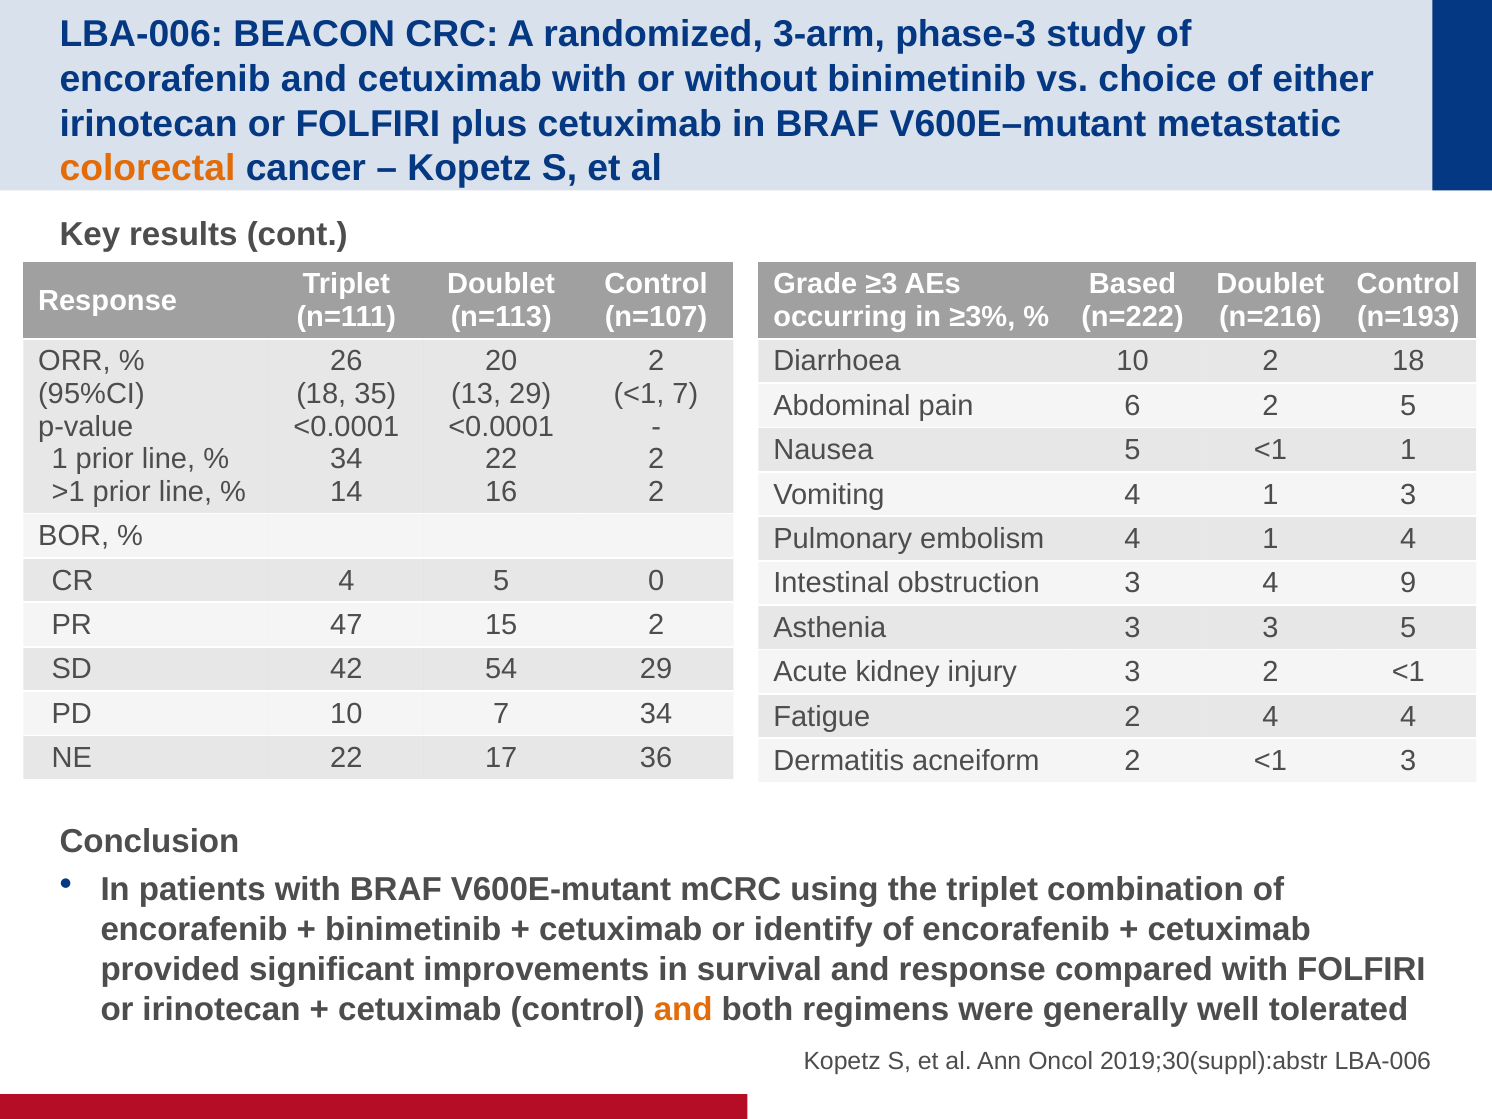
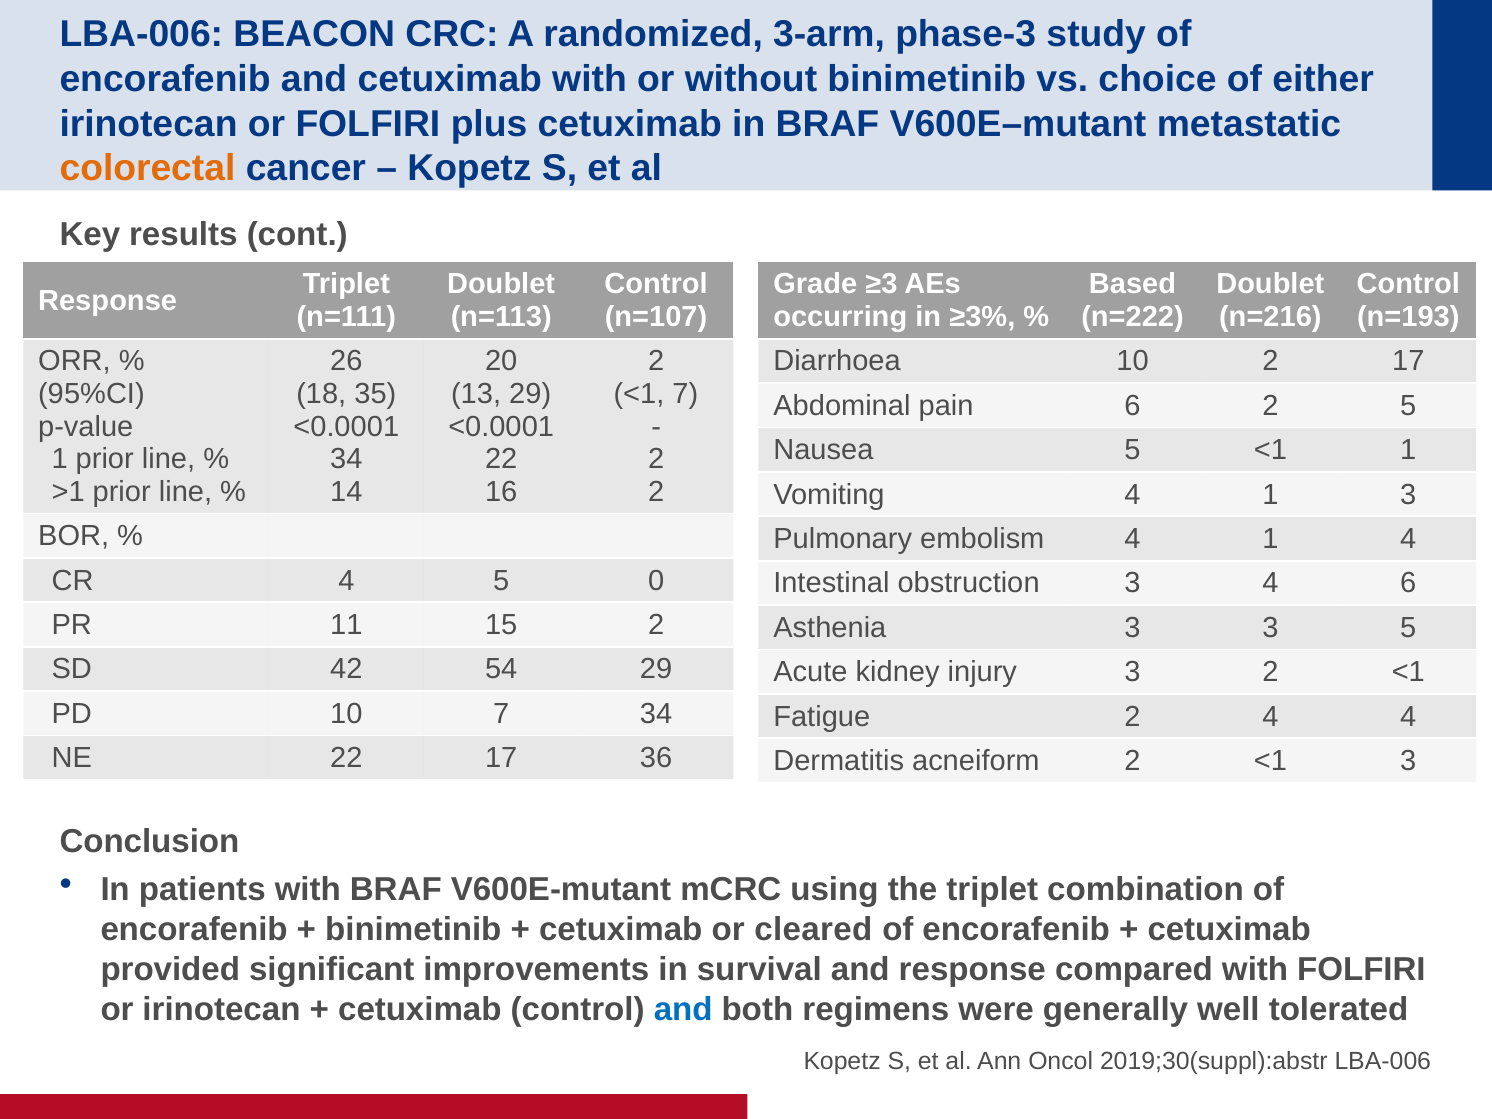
2 18: 18 -> 17
4 9: 9 -> 6
47: 47 -> 11
identify: identify -> cleared
and at (683, 1009) colour: orange -> blue
